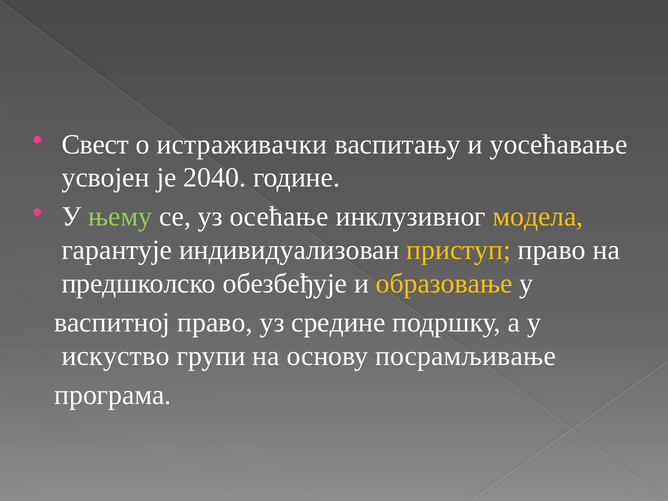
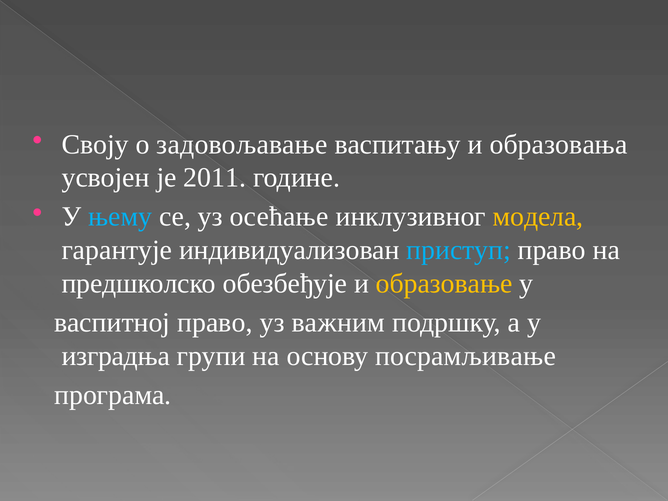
Свест: Свест -> Своју
истраживачки: истраживачки -> задовољавање
уосећавање: уосећавање -> образовања
2040: 2040 -> 2011
њему colour: light green -> light blue
приступ colour: yellow -> light blue
средине: средине -> важним
искуство: искуство -> изградња
